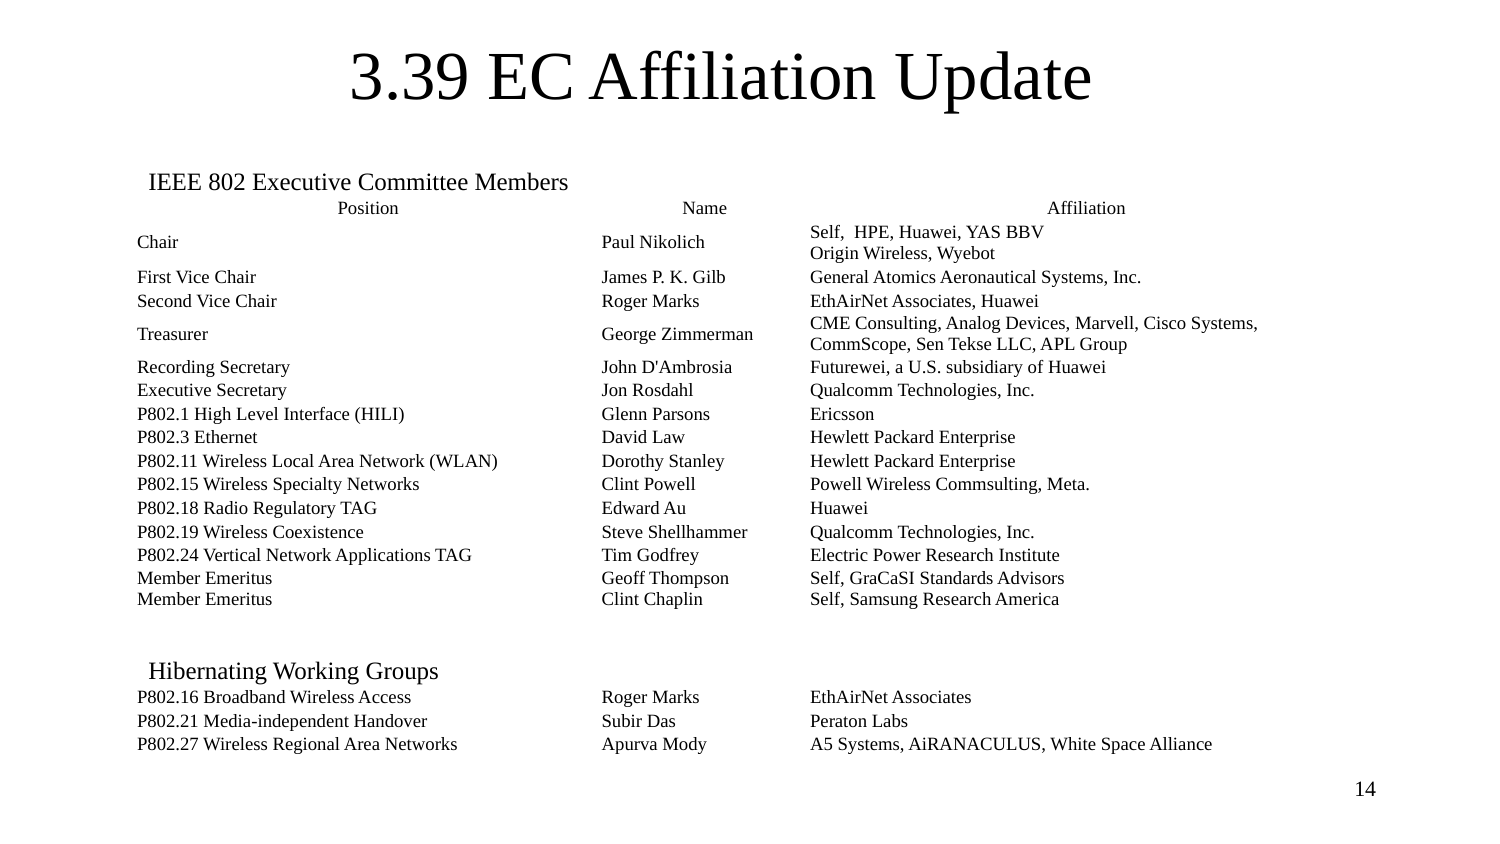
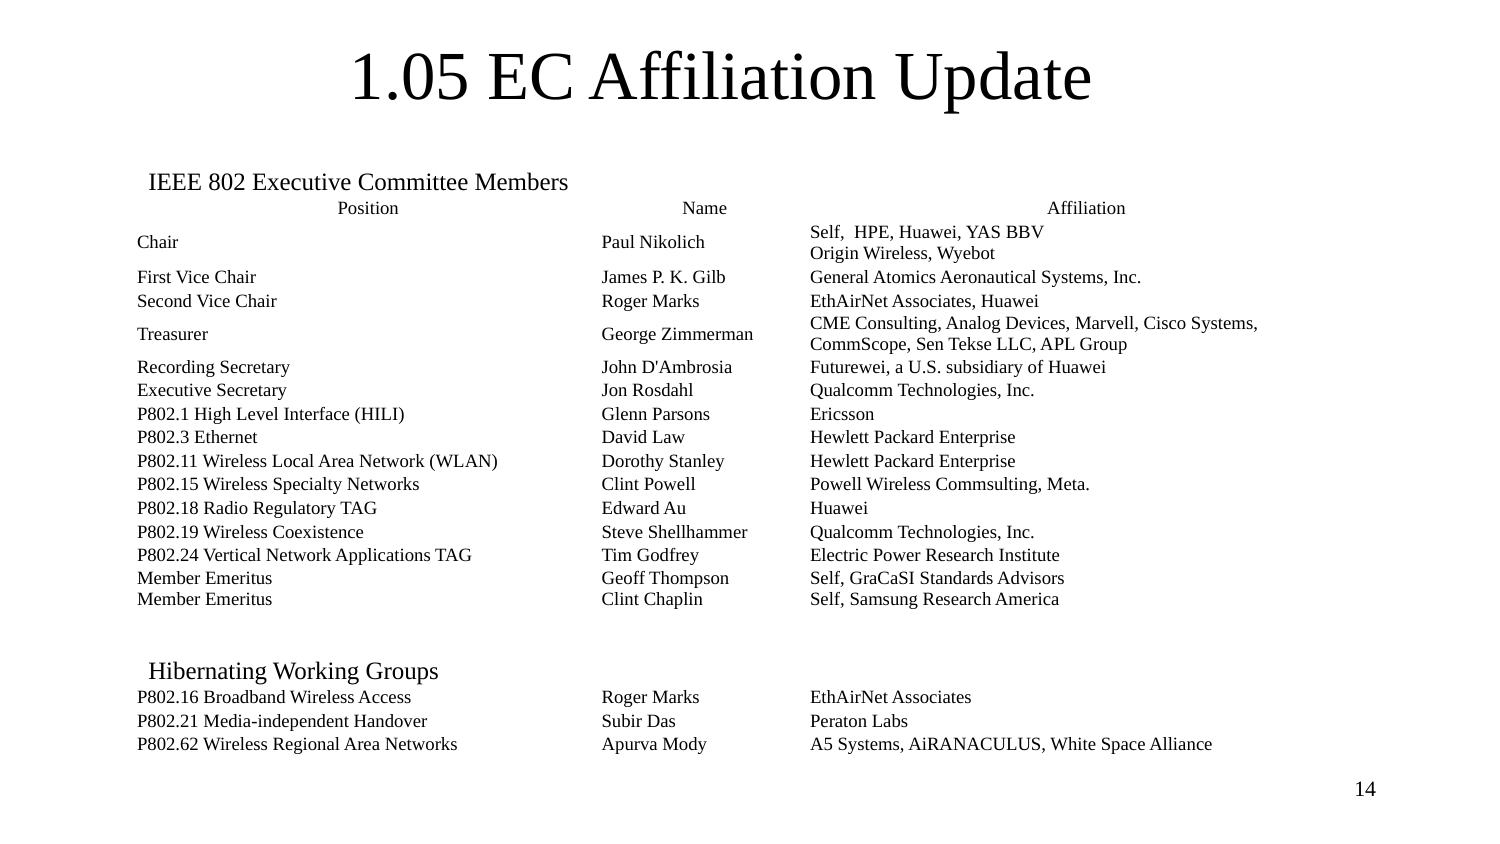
3.39: 3.39 -> 1.05
P802.27: P802.27 -> P802.62
